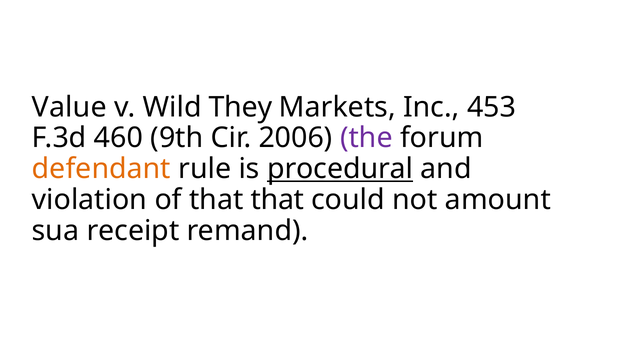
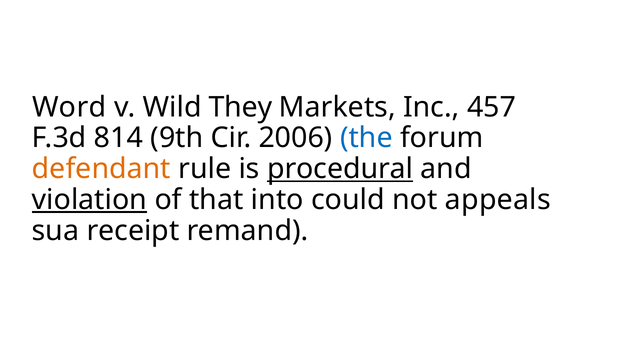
Value: Value -> Word
453: 453 -> 457
460: 460 -> 814
the colour: purple -> blue
violation underline: none -> present
that that: that -> into
amount: amount -> appeals
